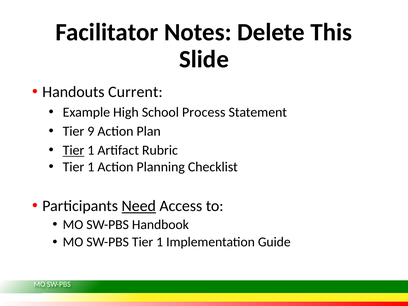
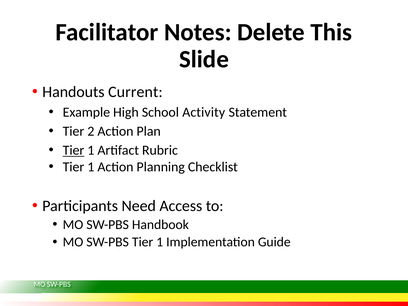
Process: Process -> Activity
9: 9 -> 2
Need underline: present -> none
